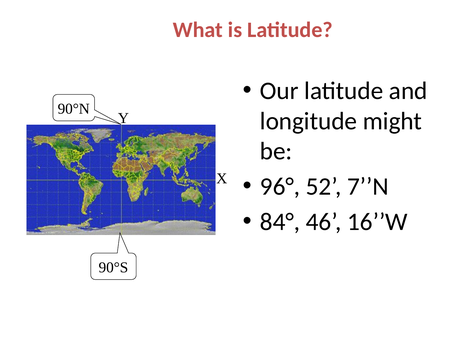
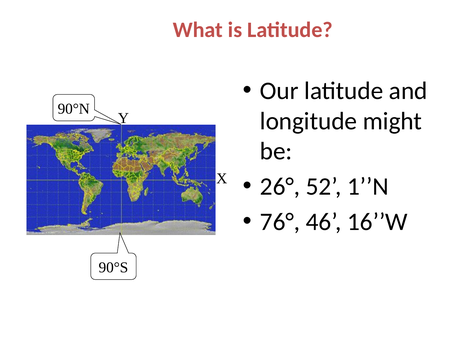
96°: 96° -> 26°
7’’N: 7’’N -> 1’’N
84°: 84° -> 76°
